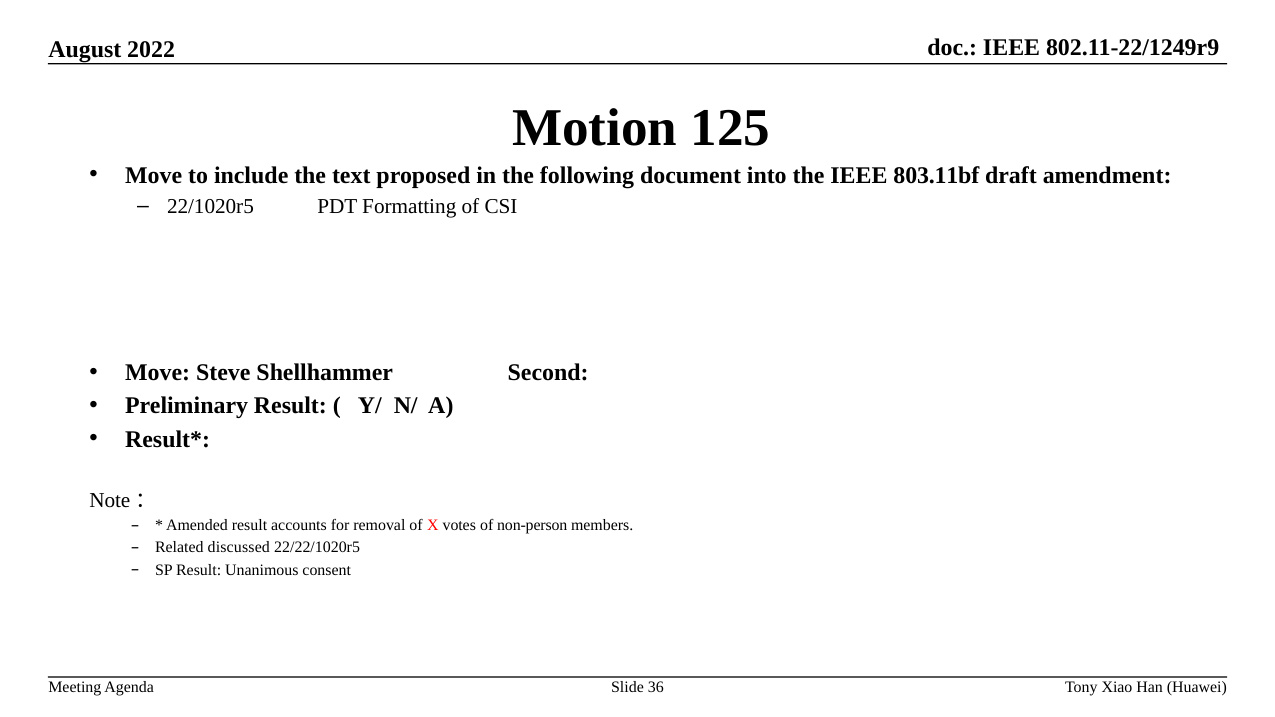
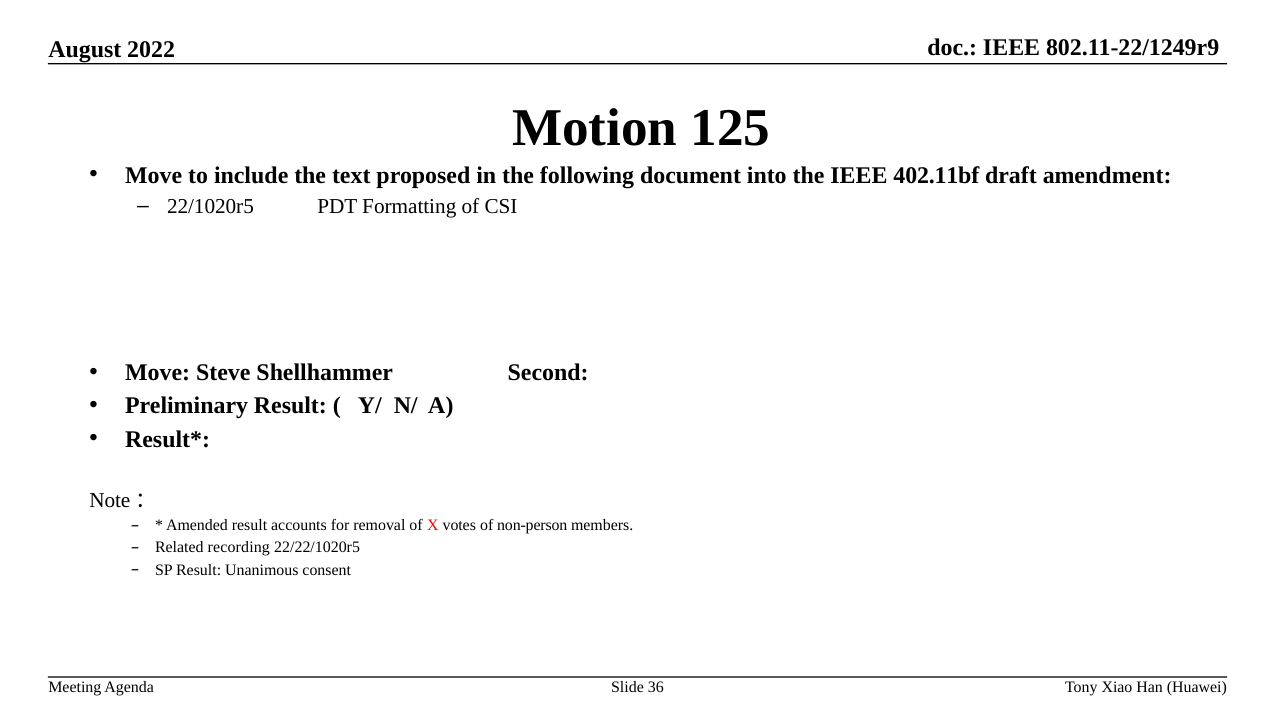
803.11bf: 803.11bf -> 402.11bf
discussed: discussed -> recording
